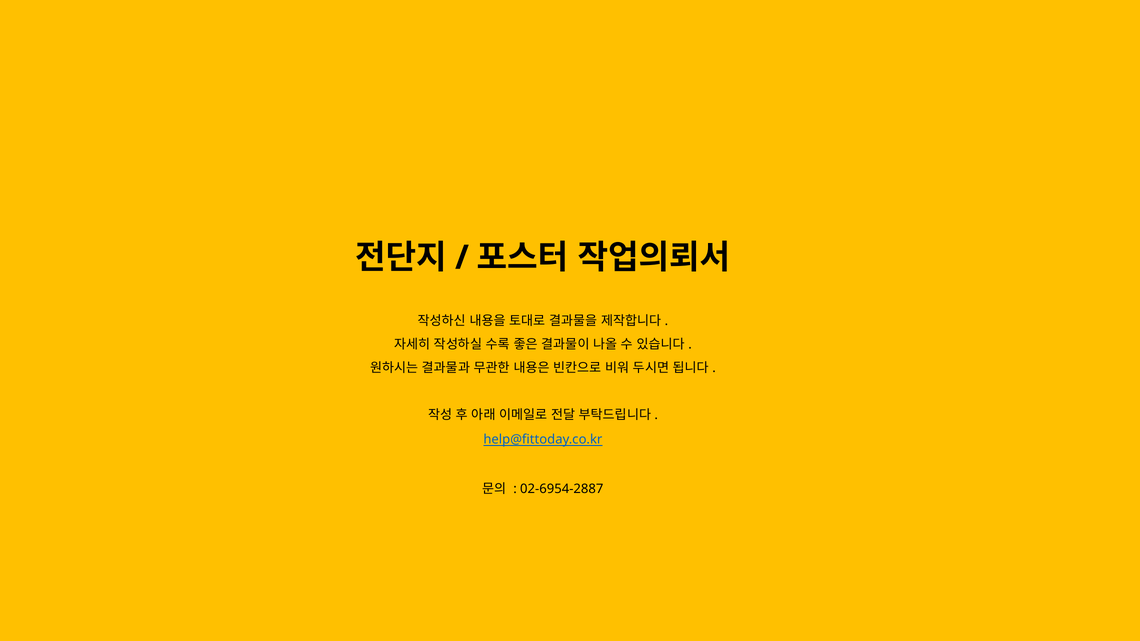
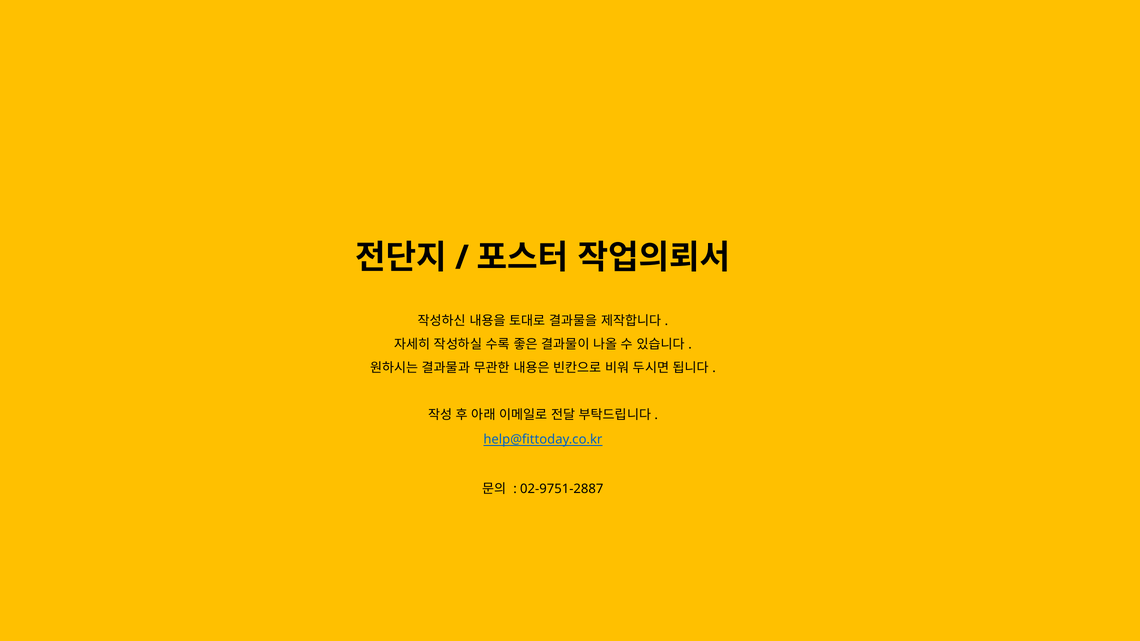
02-6954-2887: 02-6954-2887 -> 02-9751-2887
